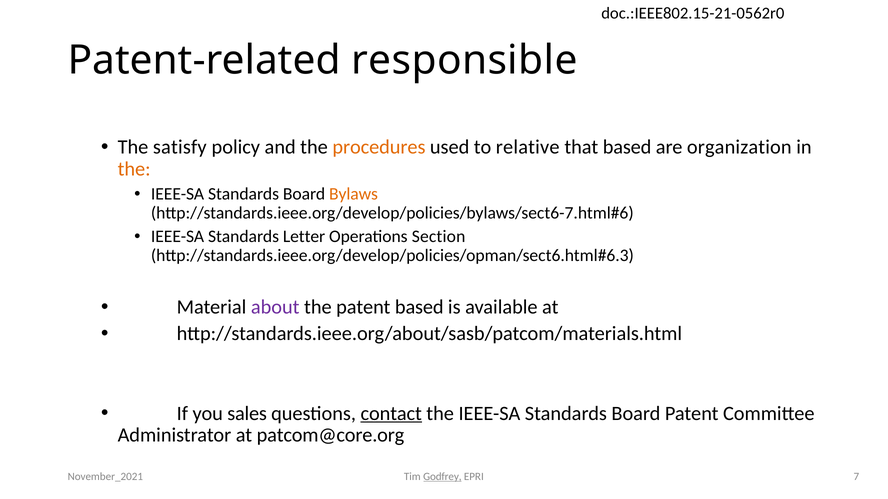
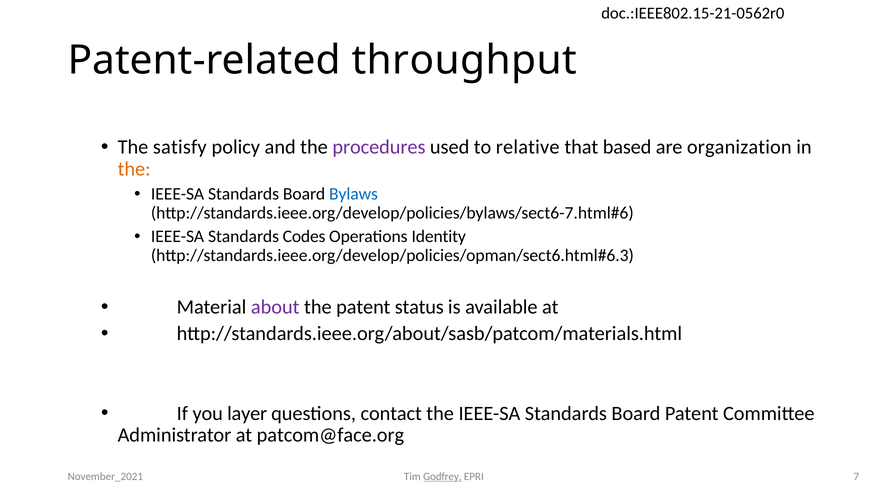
responsible: responsible -> throughput
procedures colour: orange -> purple
Bylaws colour: orange -> blue
Letter: Letter -> Codes
Section: Section -> Identity
patent based: based -> status
sales: sales -> layer
contact underline: present -> none
patcom@core.org: patcom@core.org -> patcom@face.org
